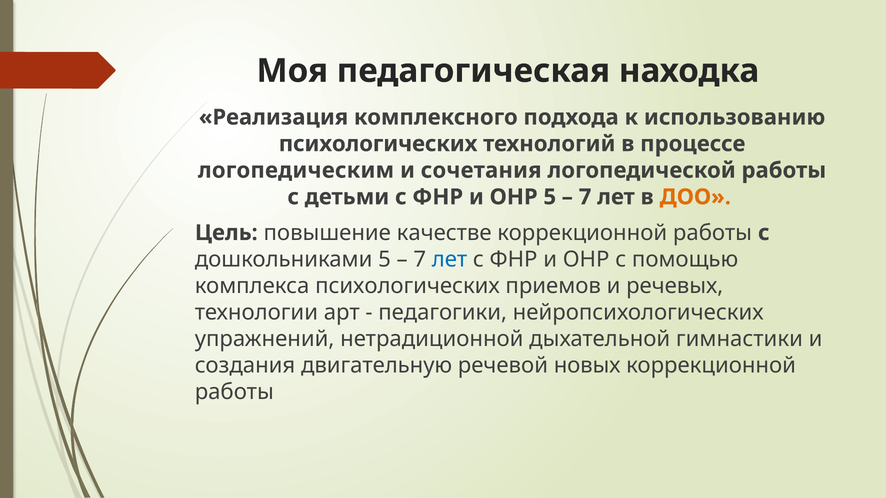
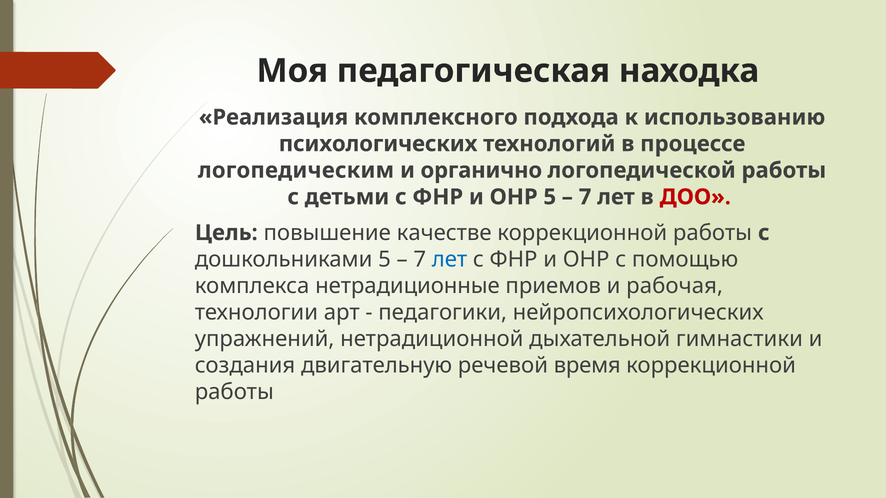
сочетания: сочетания -> органично
ДОО colour: orange -> red
комплекса психологических: психологических -> нетрадиционные
речевых: речевых -> рабочая
новых: новых -> время
